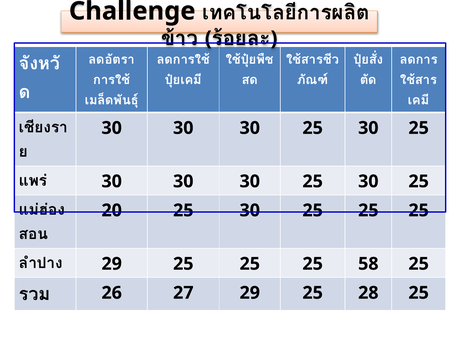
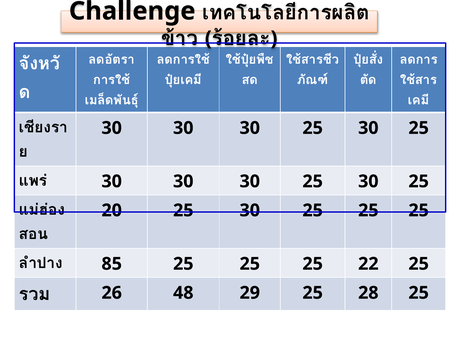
29 at (112, 264): 29 -> 85
58: 58 -> 22
27: 27 -> 48
